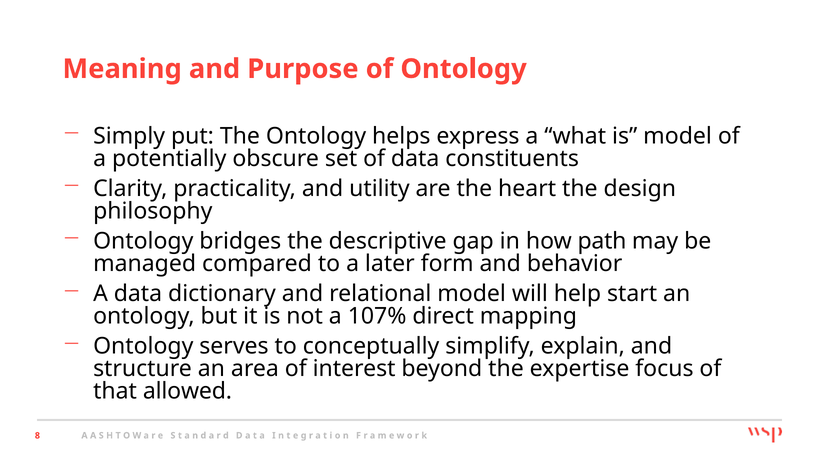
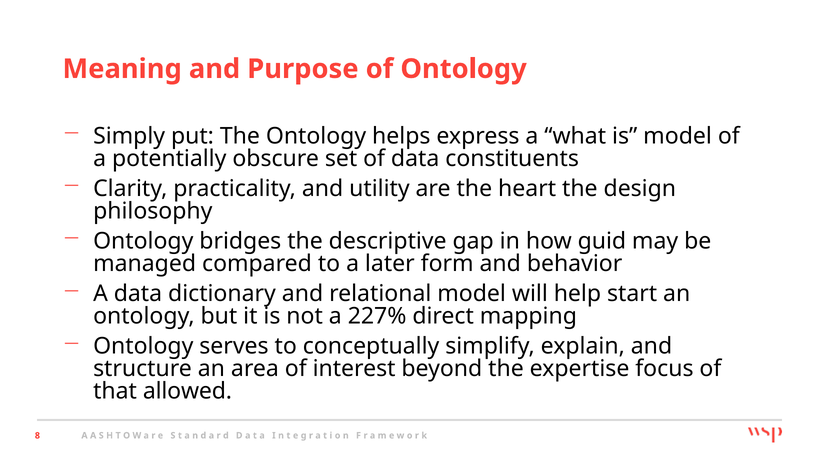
path: path -> guid
107%: 107% -> 227%
